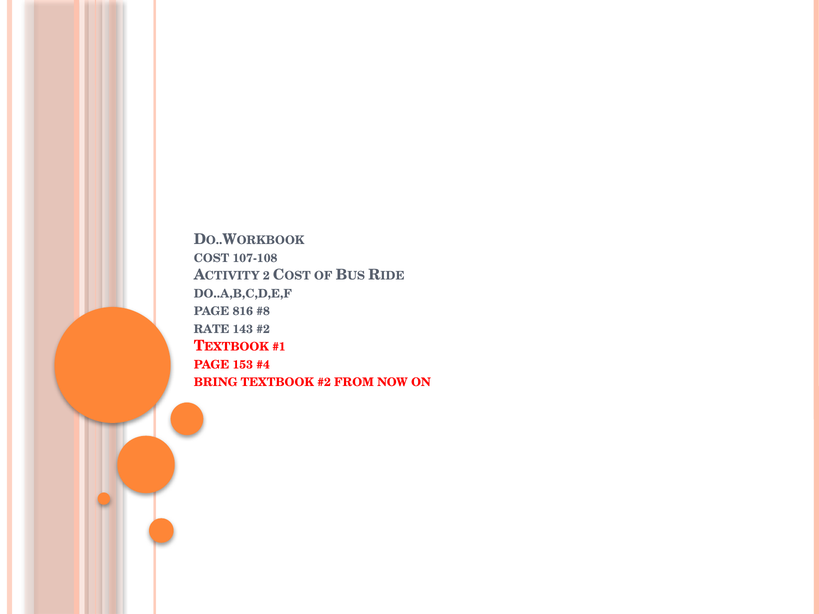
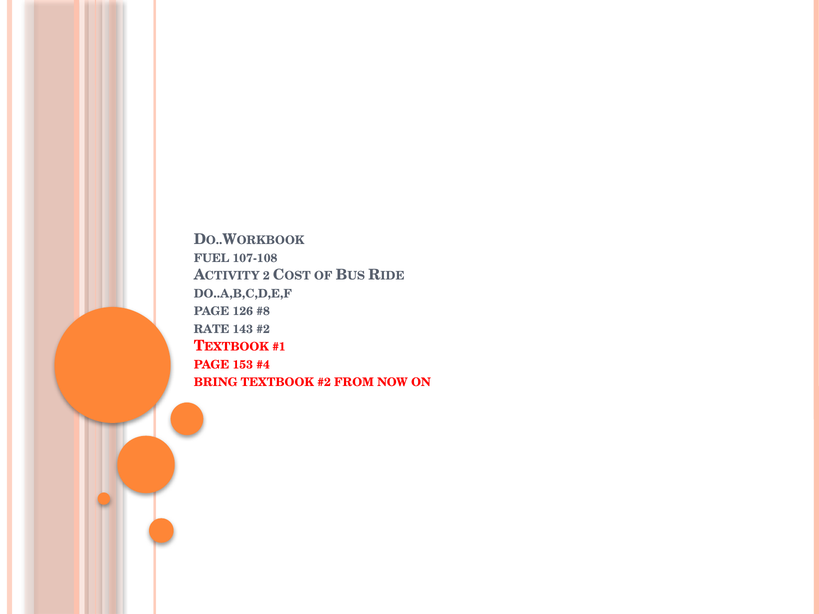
COST at (212, 258): COST -> FUEL
816: 816 -> 126
